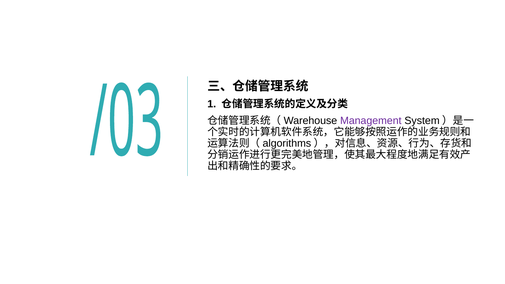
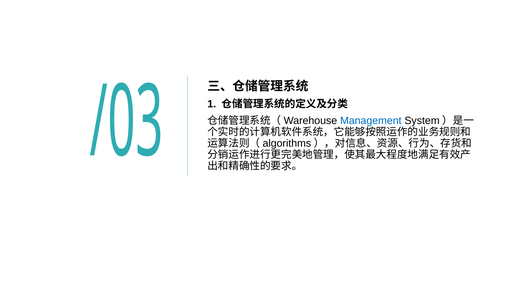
Management colour: purple -> blue
